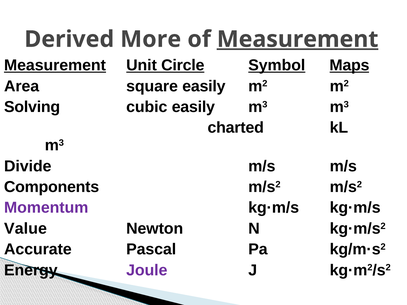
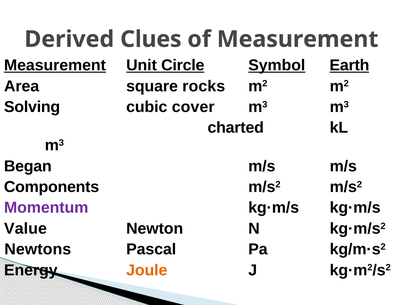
More: More -> Clues
Measurement at (298, 39) underline: present -> none
Maps: Maps -> Earth
square easily: easily -> rocks
cubic easily: easily -> cover
Divide: Divide -> Began
Accurate: Accurate -> Newtons
Joule colour: purple -> orange
